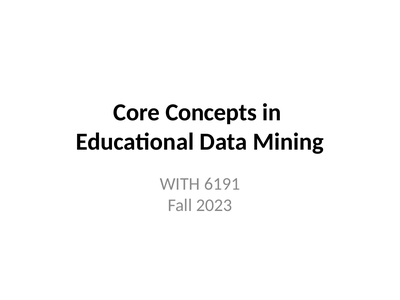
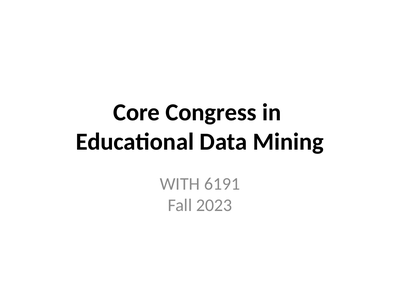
Concepts: Concepts -> Congress
